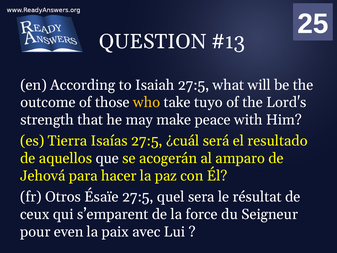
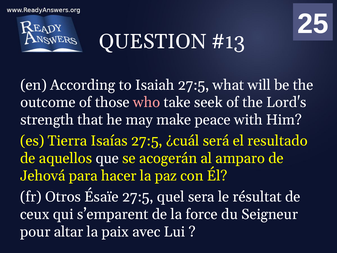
who colour: yellow -> pink
tuyo: tuyo -> seek
even: even -> altar
